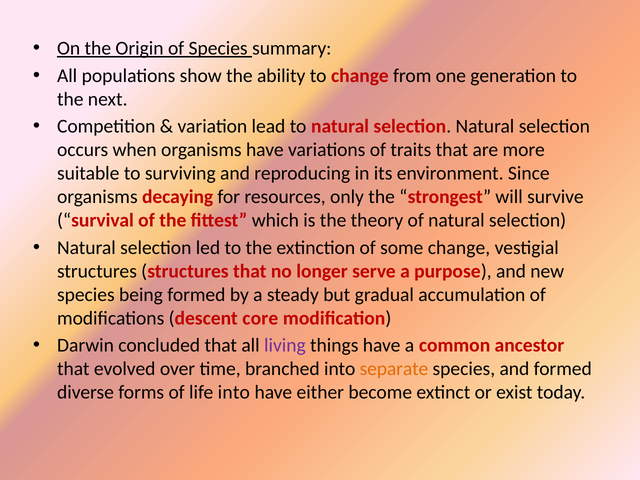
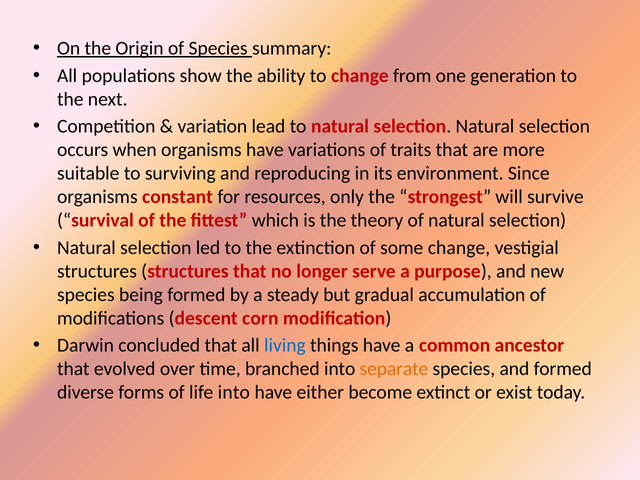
decaying: decaying -> constant
core: core -> corn
living colour: purple -> blue
